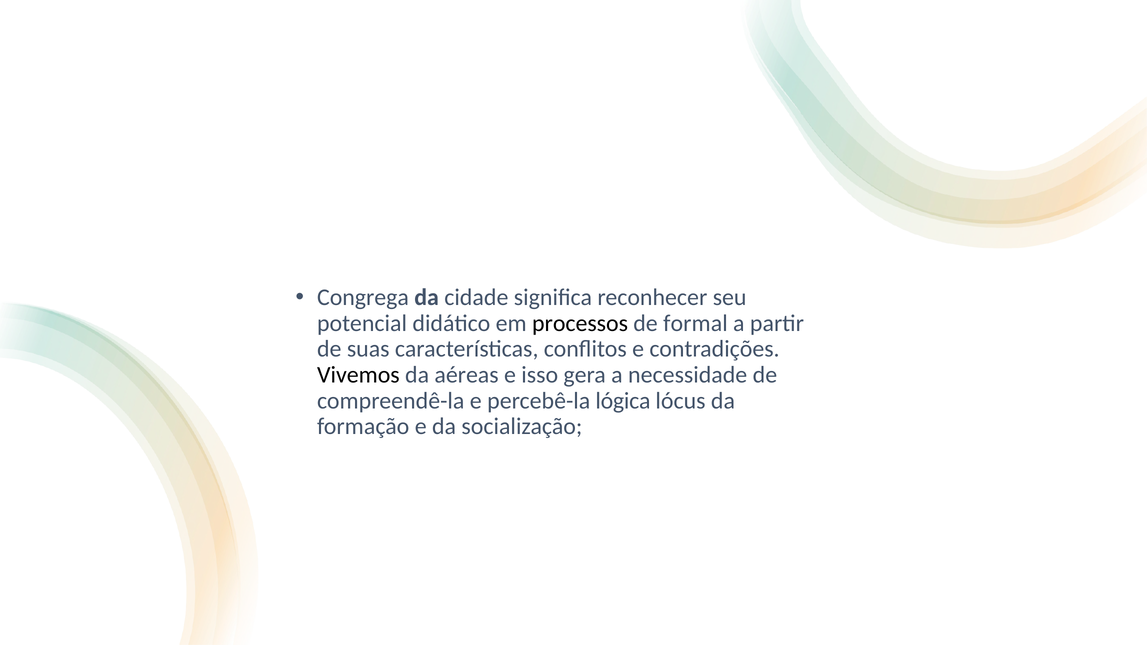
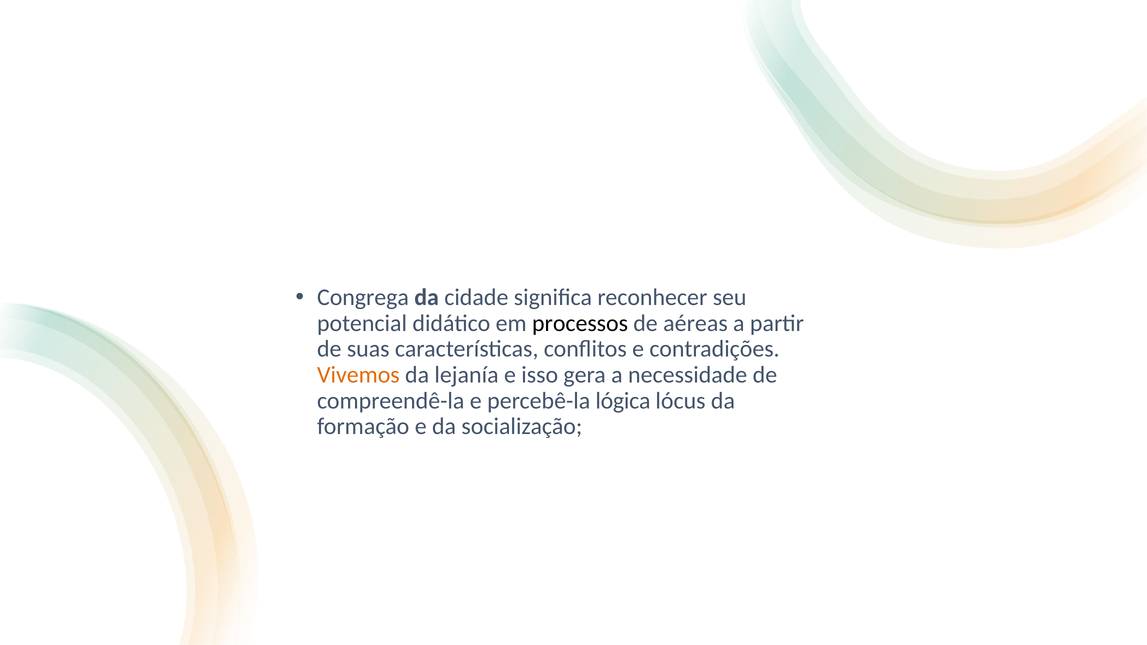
formal: formal -> aéreas
Vivemos colour: black -> orange
aéreas: aéreas -> lejanía
